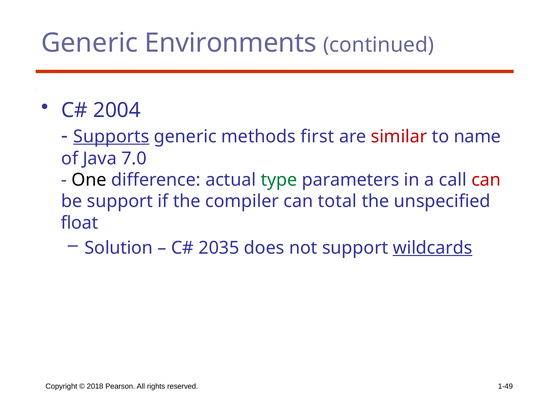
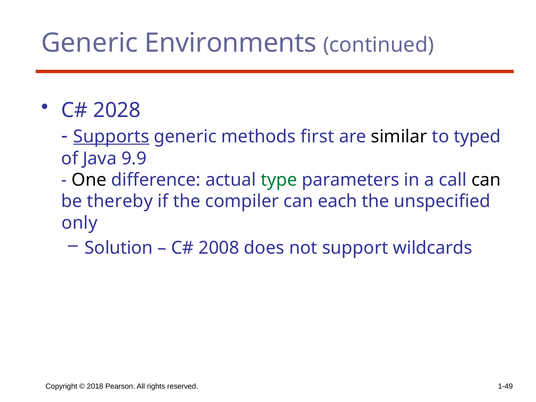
2004: 2004 -> 2028
similar colour: red -> black
name: name -> typed
7.0: 7.0 -> 9.9
can at (486, 180) colour: red -> black
be support: support -> thereby
total: total -> each
float: float -> only
2035: 2035 -> 2008
wildcards underline: present -> none
